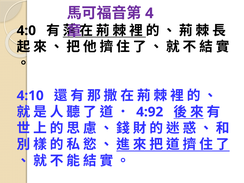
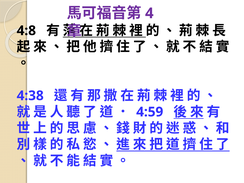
4:0: 4:0 -> 4:8
4:10: 4:10 -> 4:38
4:92: 4:92 -> 4:59
